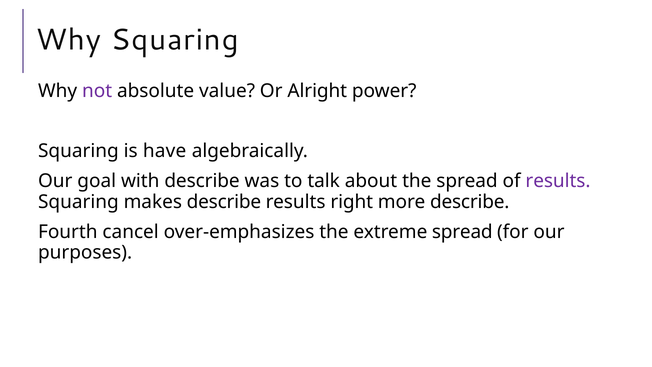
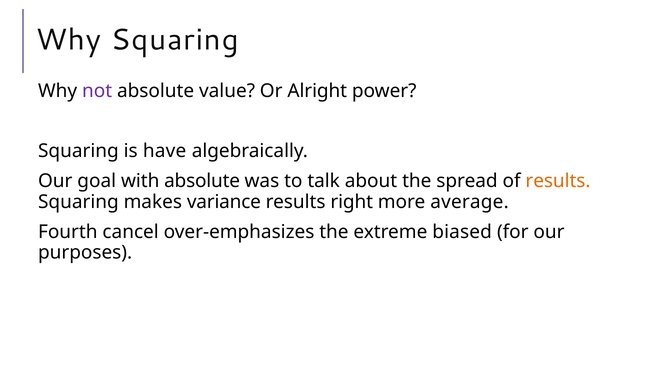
with describe: describe -> absolute
results at (558, 181) colour: purple -> orange
makes describe: describe -> variance
more describe: describe -> average
extreme spread: spread -> biased
